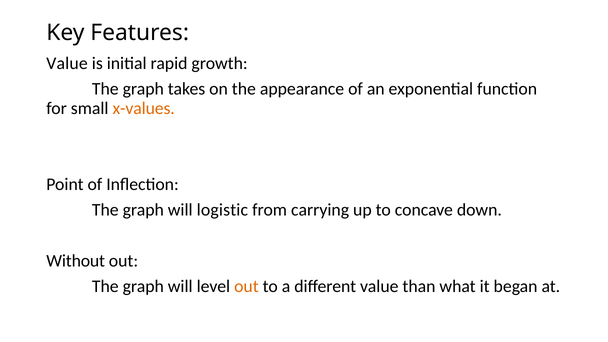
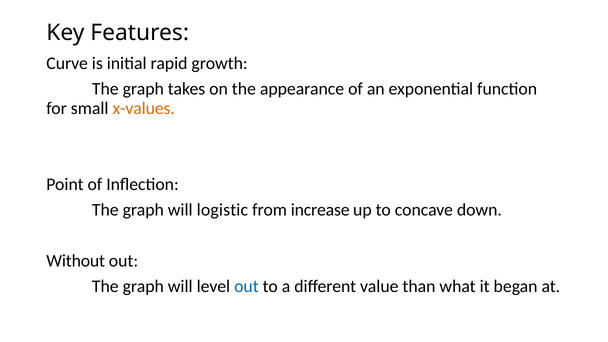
Value at (67, 64): Value -> Curve
carrying: carrying -> increase
out at (246, 287) colour: orange -> blue
